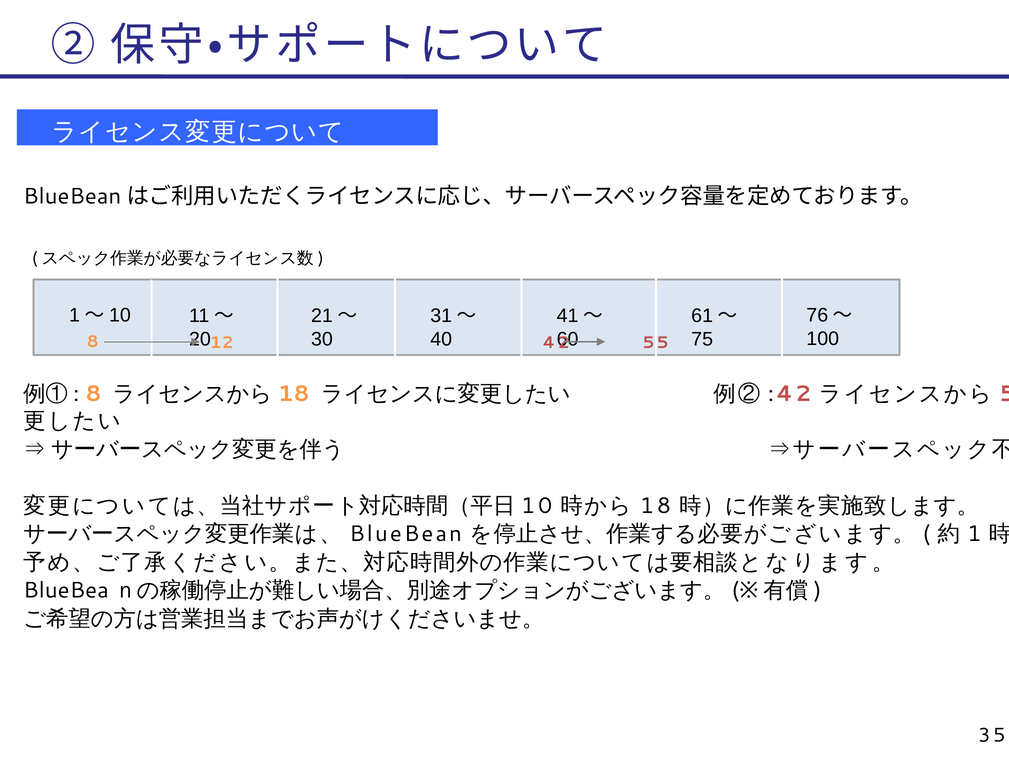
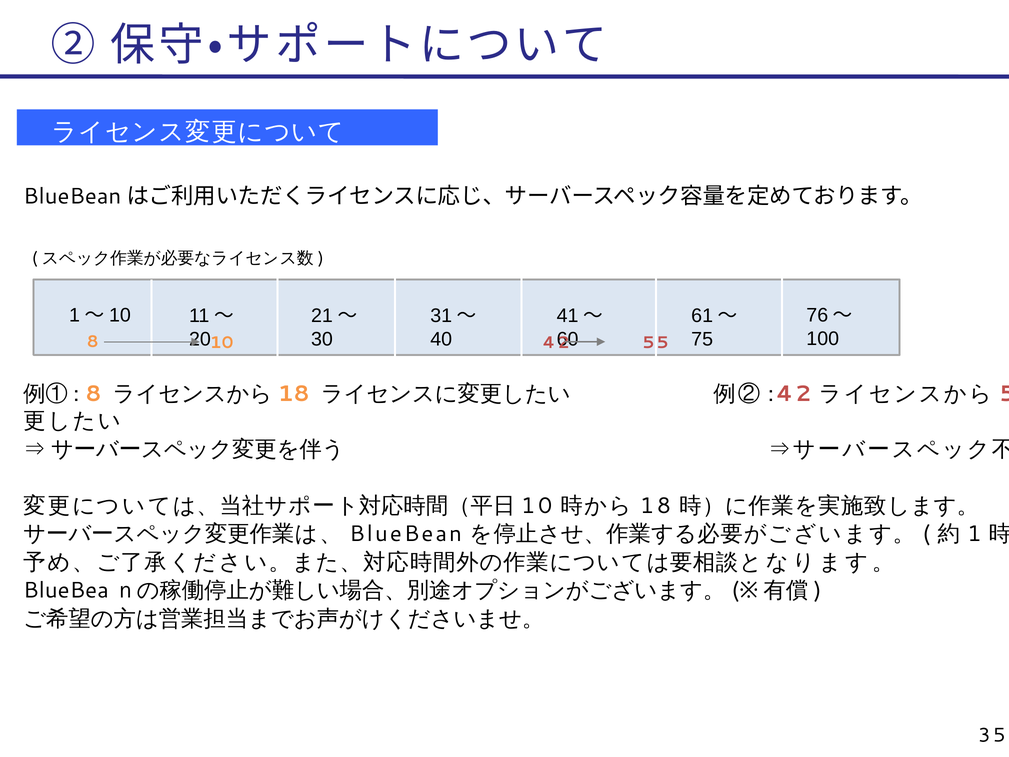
8 12: 12 -> 10
